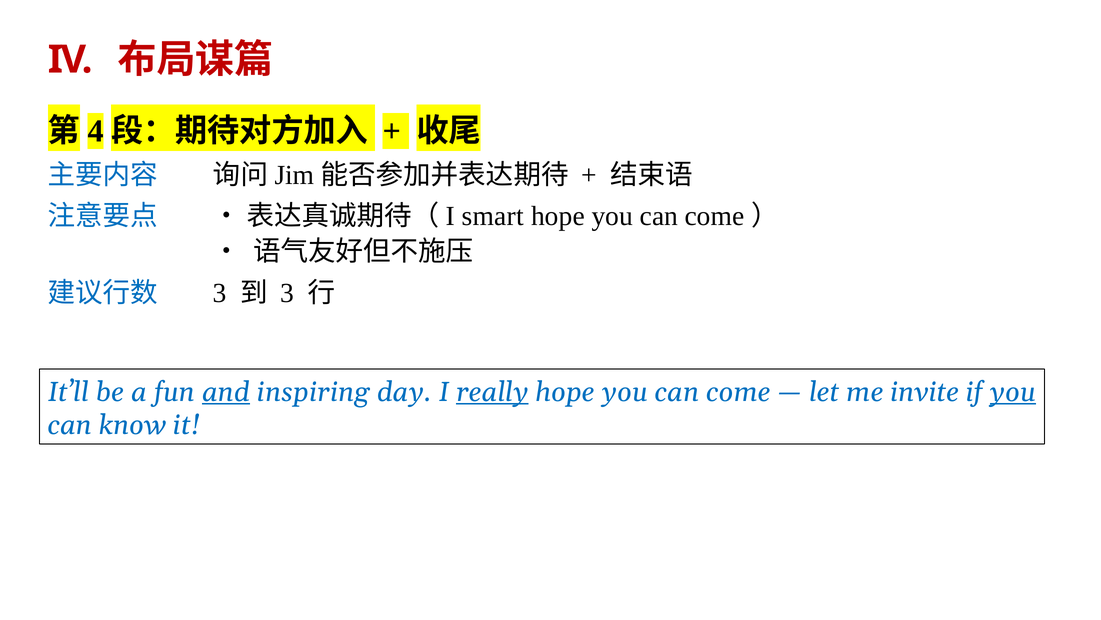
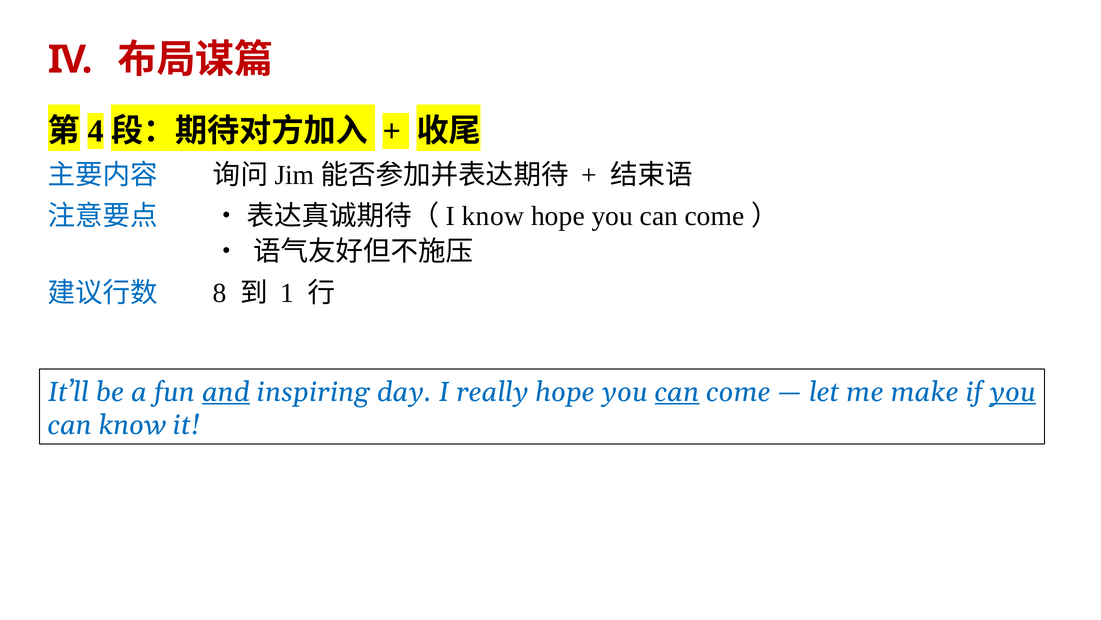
smart at (493, 216): smart -> know
3 at (220, 293): 3 -> 8
3 at (287, 293): 3 -> 1
really underline: present -> none
can at (677, 391) underline: none -> present
invite: invite -> make
